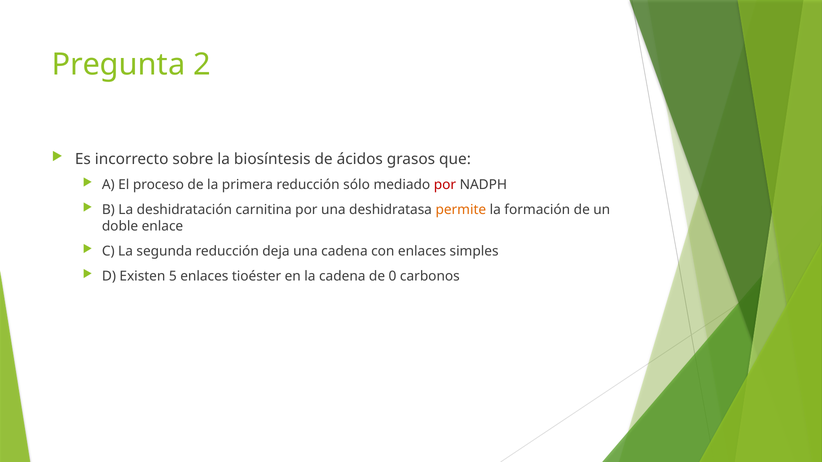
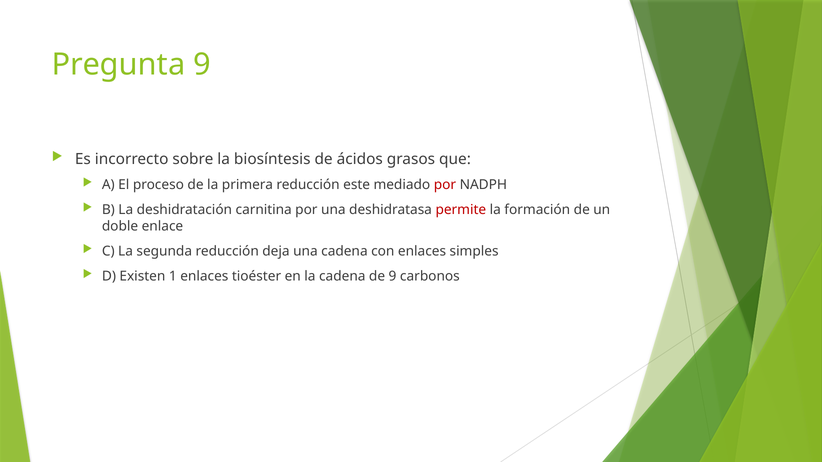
Pregunta 2: 2 -> 9
sólo: sólo -> este
permite colour: orange -> red
5: 5 -> 1
de 0: 0 -> 9
